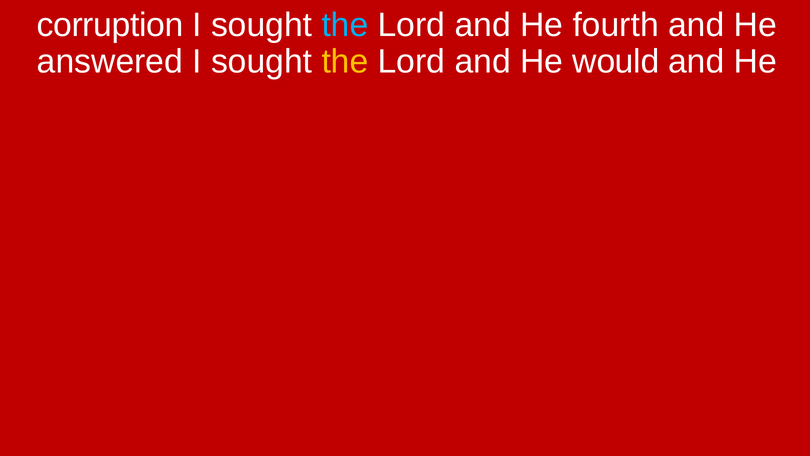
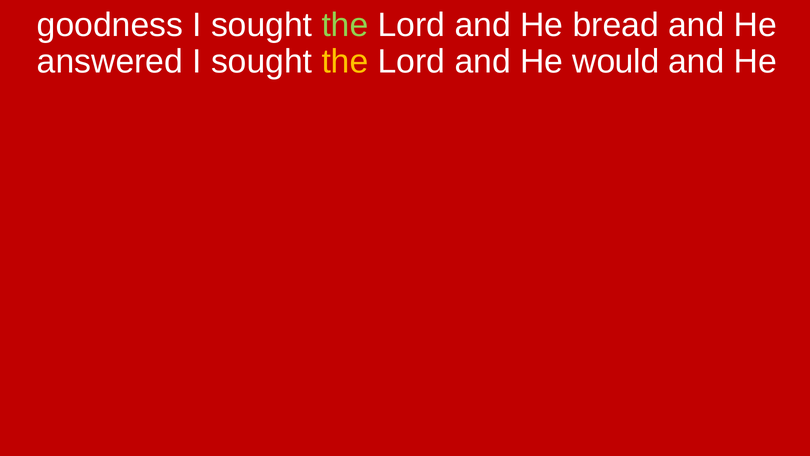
corruption: corruption -> goodness
the at (345, 25) colour: light blue -> light green
fourth: fourth -> bread
